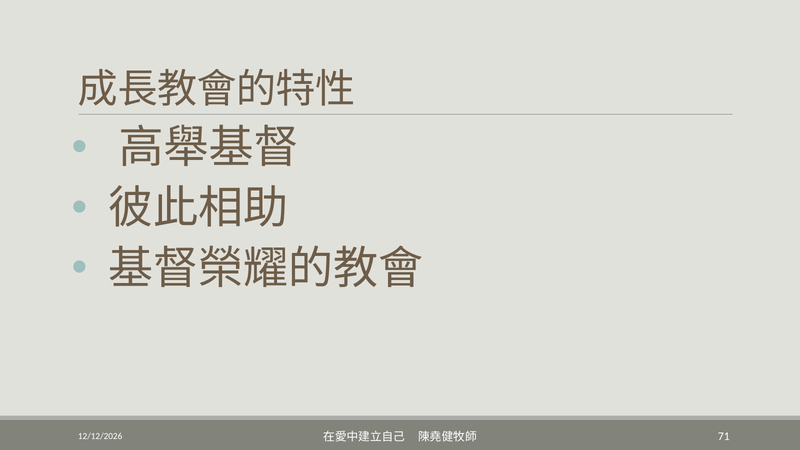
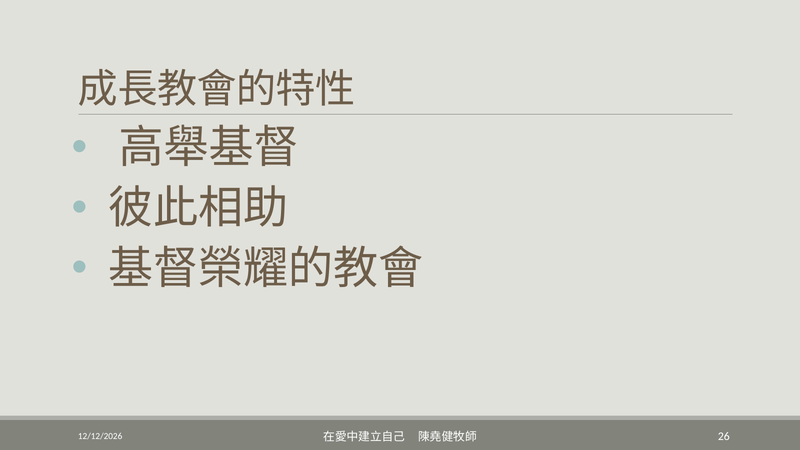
71: 71 -> 26
